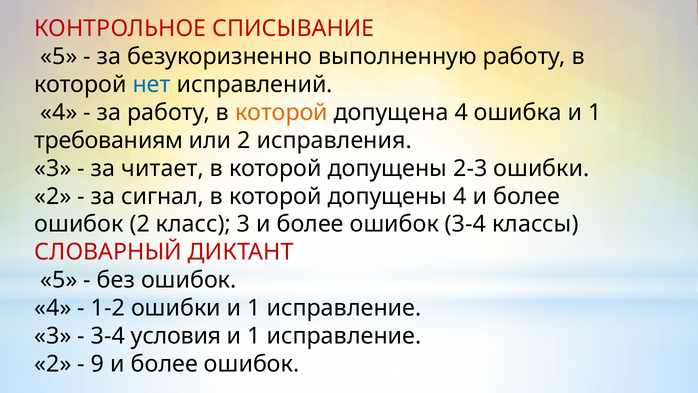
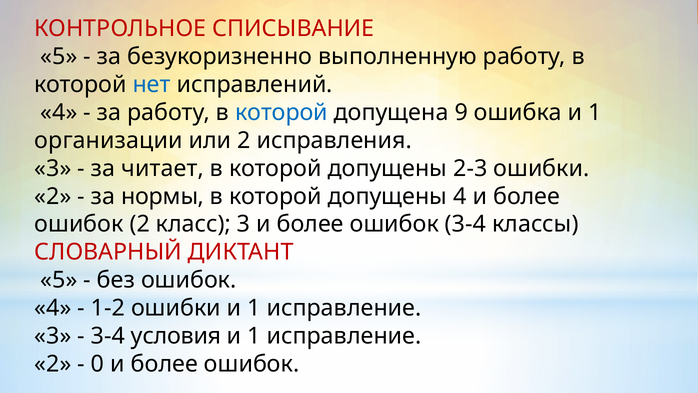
которой at (281, 112) colour: orange -> blue
допущена 4: 4 -> 9
требованиям: требованиям -> организации
сигнал: сигнал -> нормы
9: 9 -> 0
